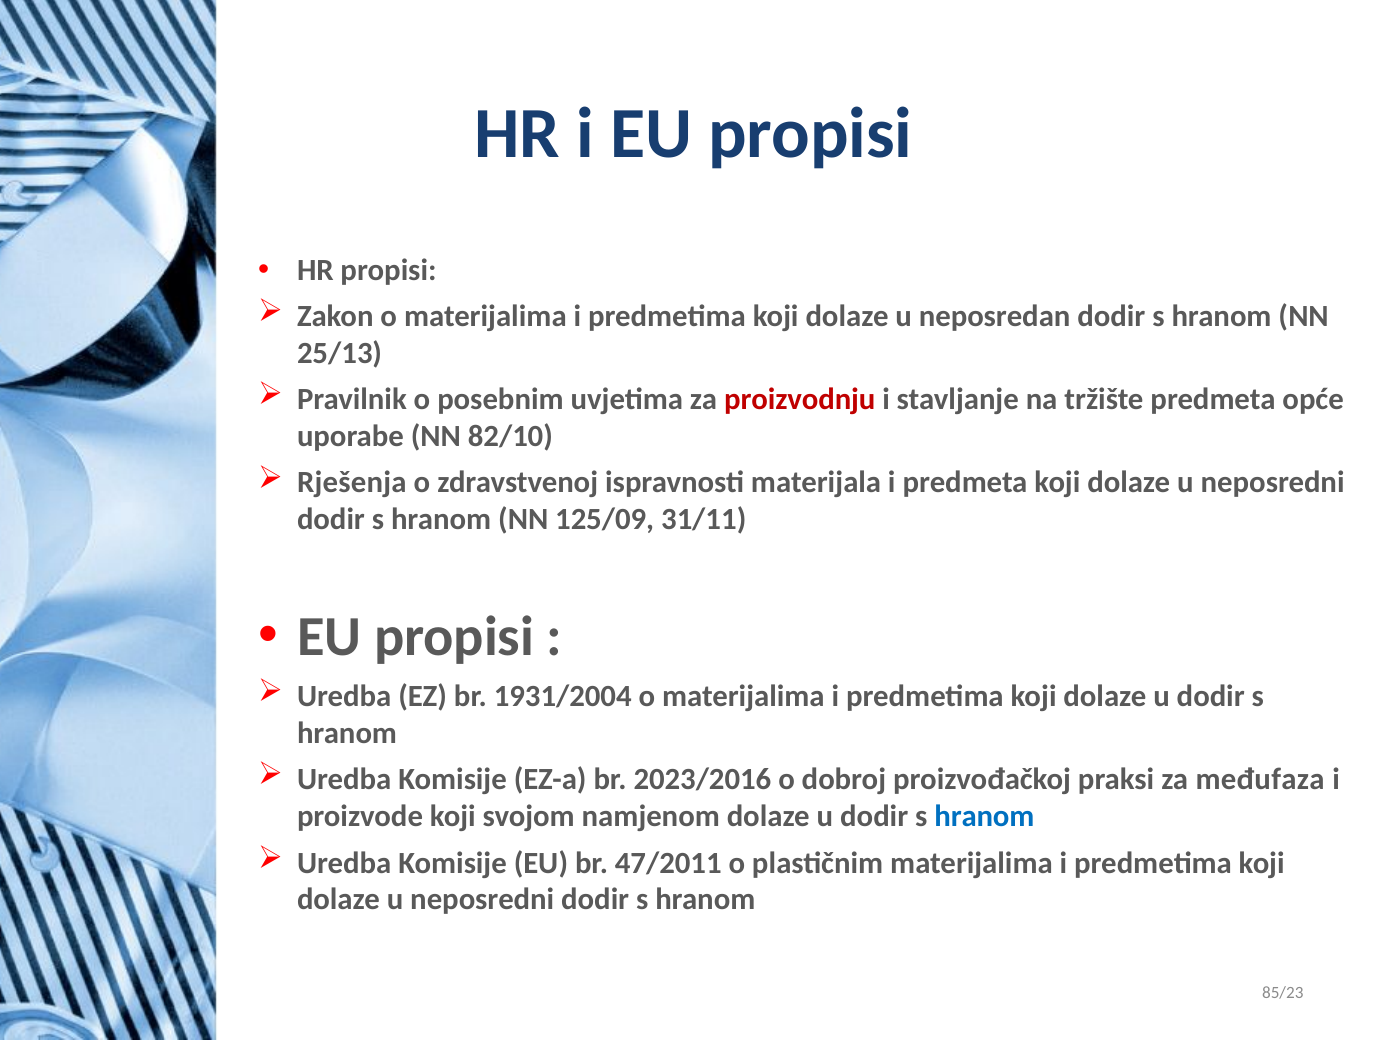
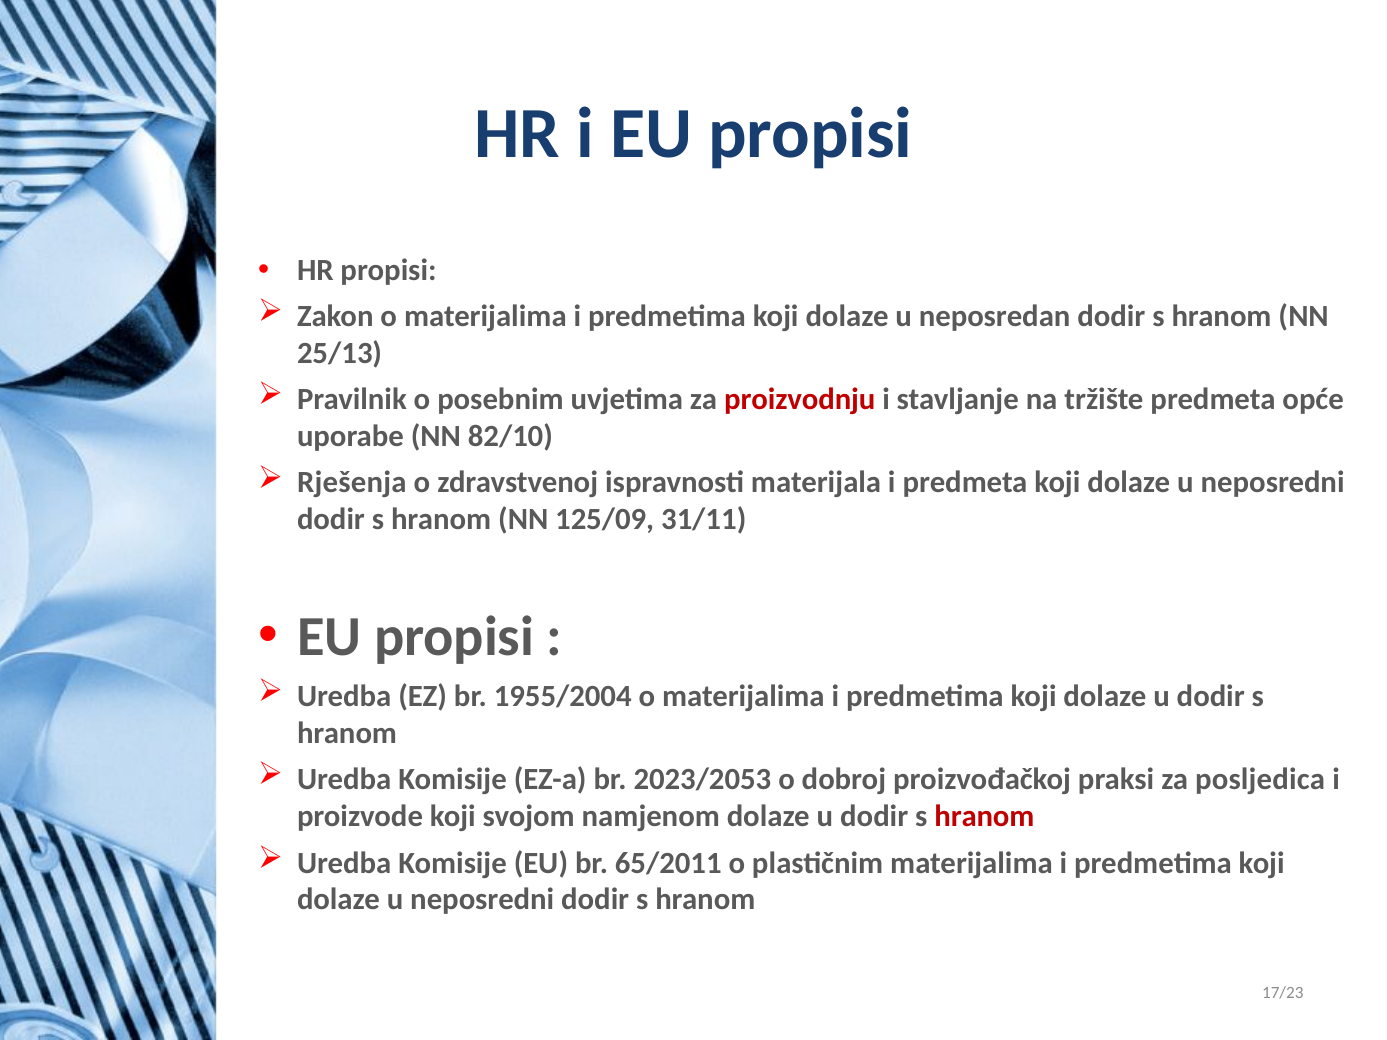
1931/2004: 1931/2004 -> 1955/2004
2023/2016: 2023/2016 -> 2023/2053
međufaza: međufaza -> posljedica
hranom at (984, 817) colour: blue -> red
47/2011: 47/2011 -> 65/2011
85/23: 85/23 -> 17/23
